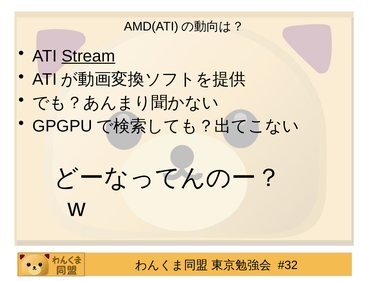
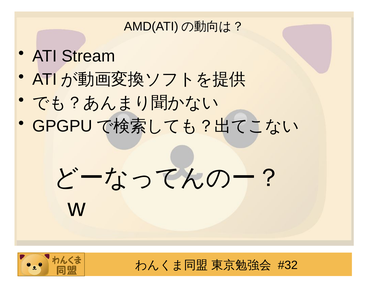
Stream underline: present -> none
